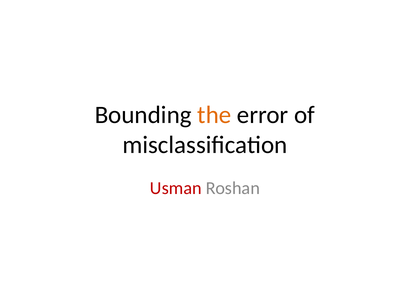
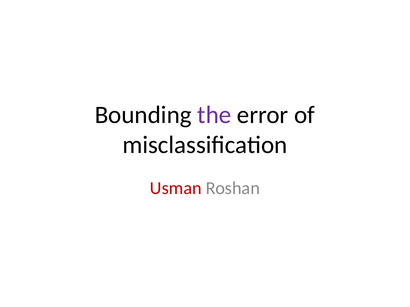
the colour: orange -> purple
